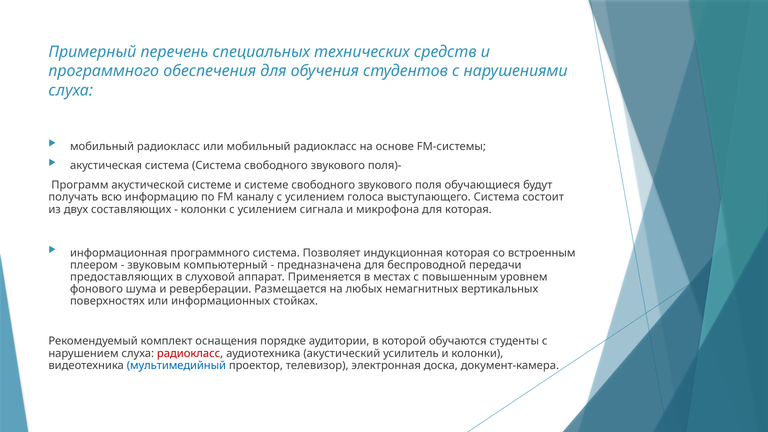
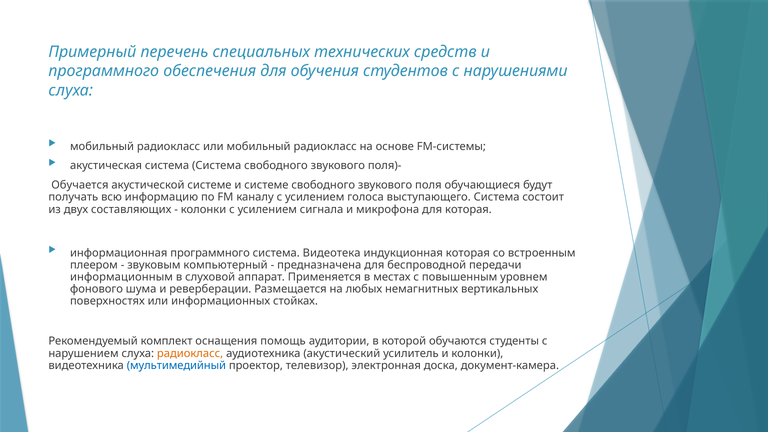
Программ: Программ -> Обучается
Позволяет: Позволяет -> Видеотека
предоставляющих: предоставляющих -> информационным
порядке: порядке -> помощь
радиокласс at (190, 353) colour: red -> orange
